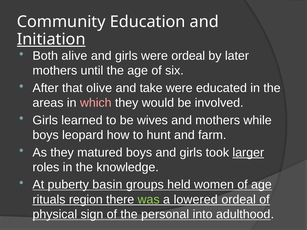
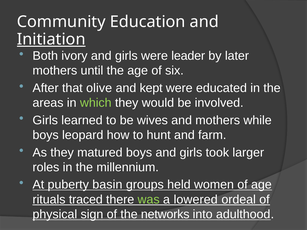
alive: alive -> ivory
were ordeal: ordeal -> leader
take: take -> kept
which colour: pink -> light green
larger underline: present -> none
knowledge: knowledge -> millennium
region: region -> traced
personal: personal -> networks
